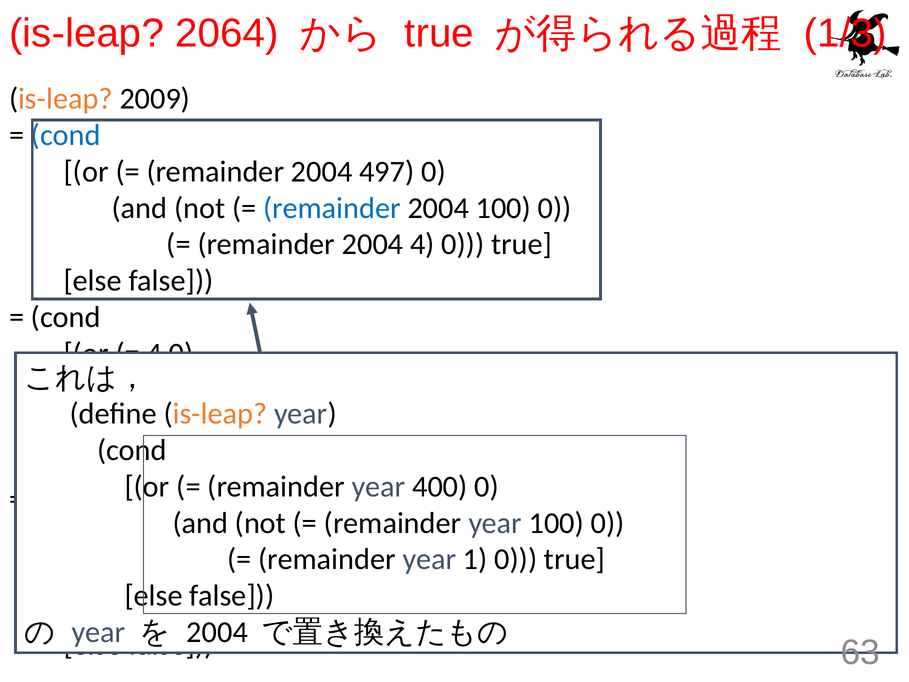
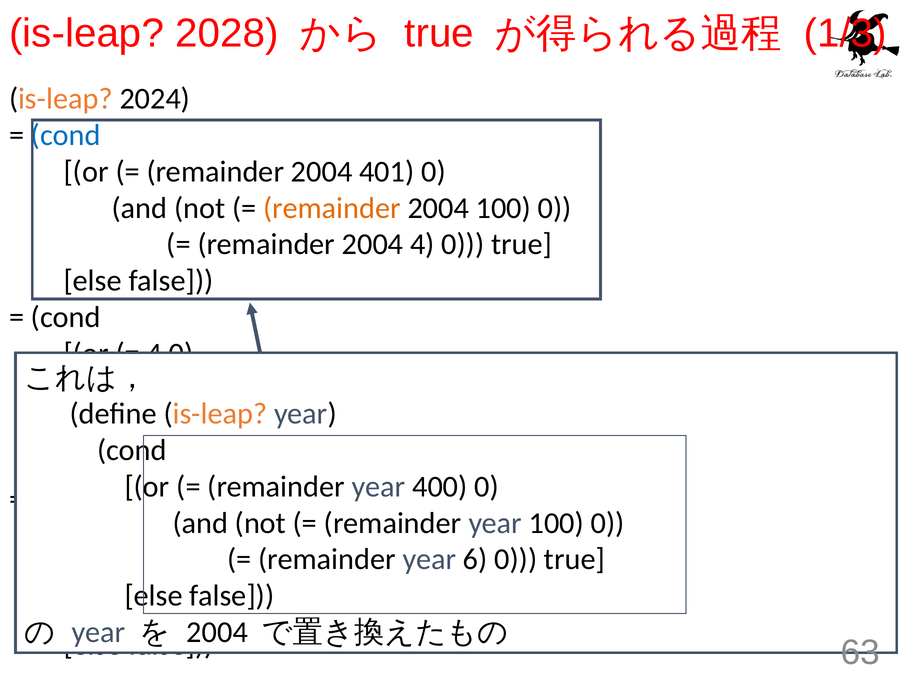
2064: 2064 -> 2028
2009: 2009 -> 2024
497: 497 -> 401
remainder at (332, 208) colour: blue -> orange
1: 1 -> 6
